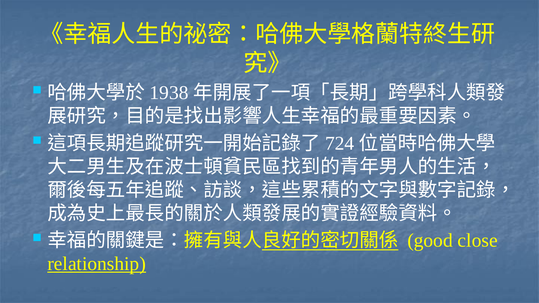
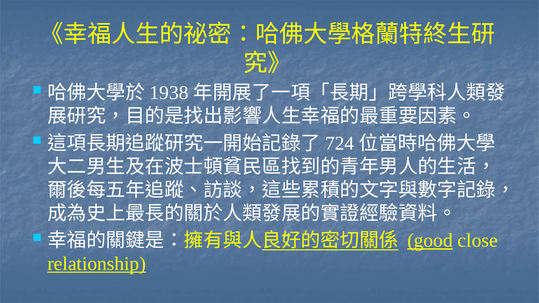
good underline: none -> present
